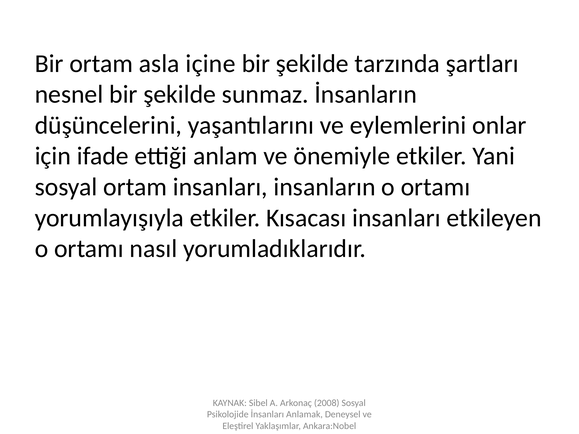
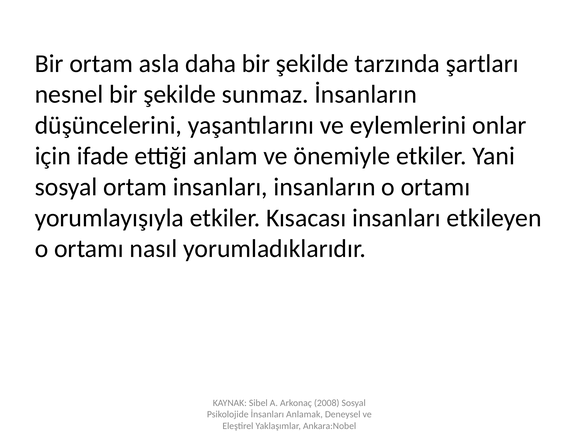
içine: içine -> daha
